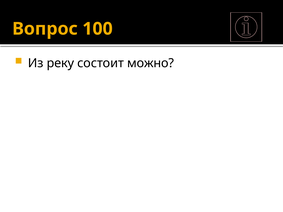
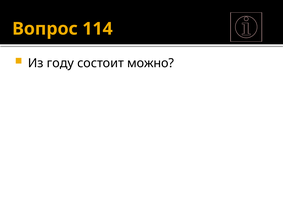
100: 100 -> 114
реку: реку -> году
